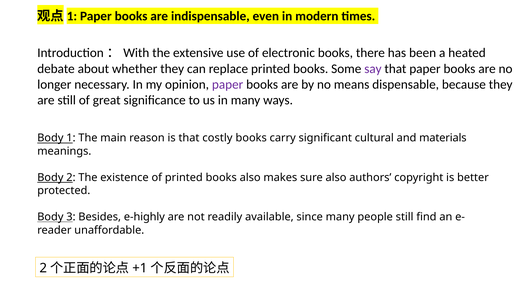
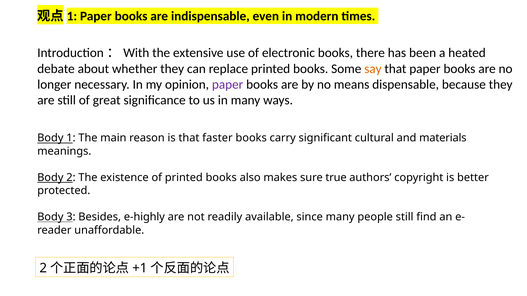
say colour: purple -> orange
costly: costly -> faster
sure also: also -> true
